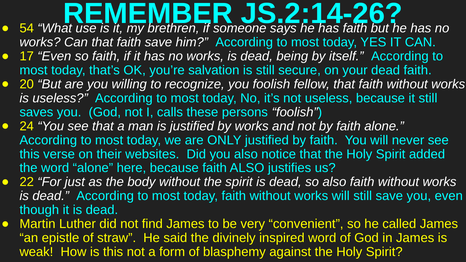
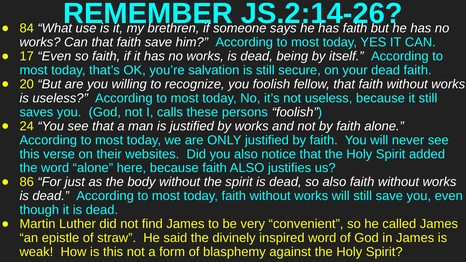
54: 54 -> 84
22: 22 -> 86
